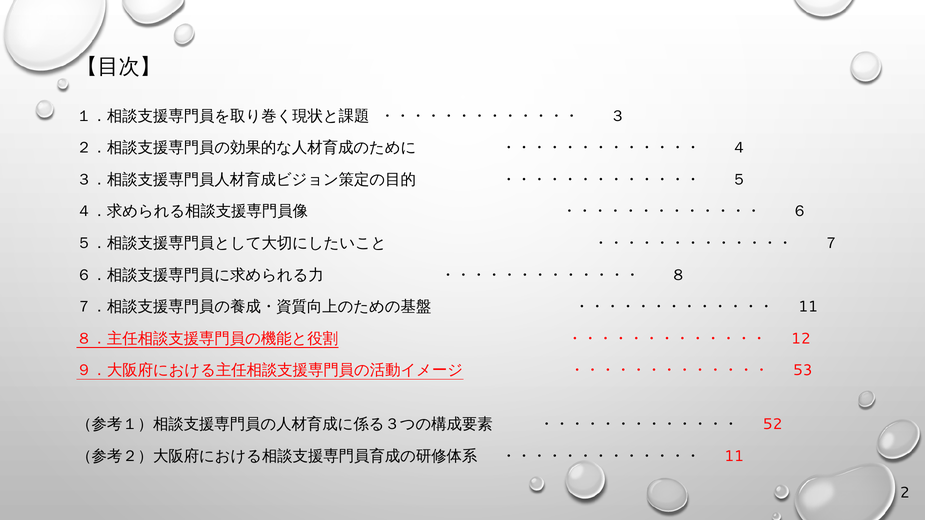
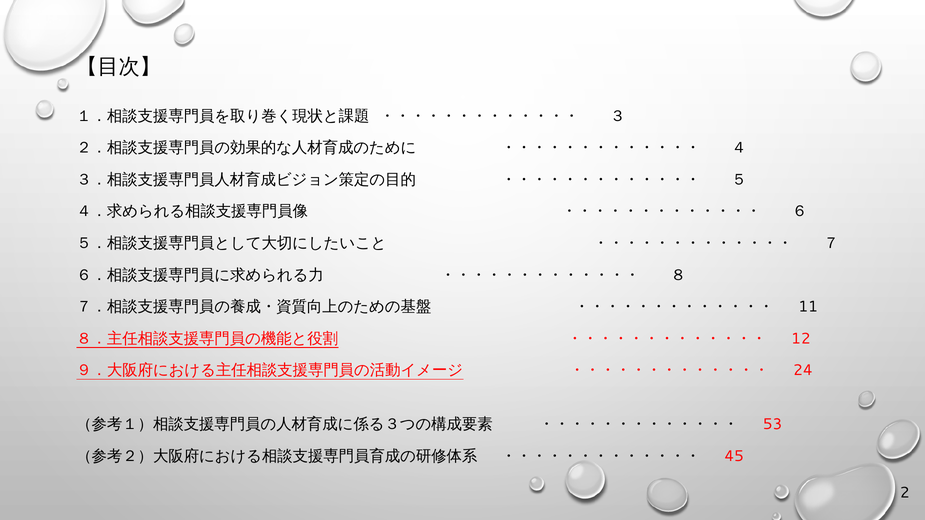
53: 53 -> 24
52: 52 -> 53
11 at (734, 456): 11 -> 45
